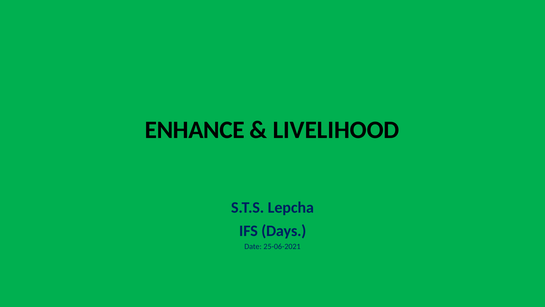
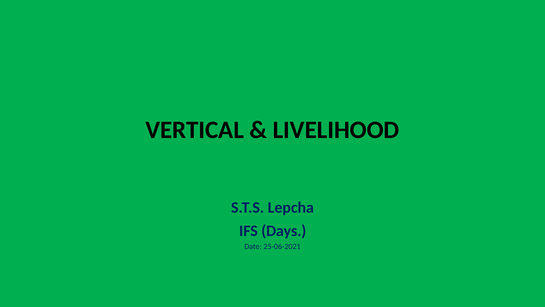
ENHANCE: ENHANCE -> VERTICAL
